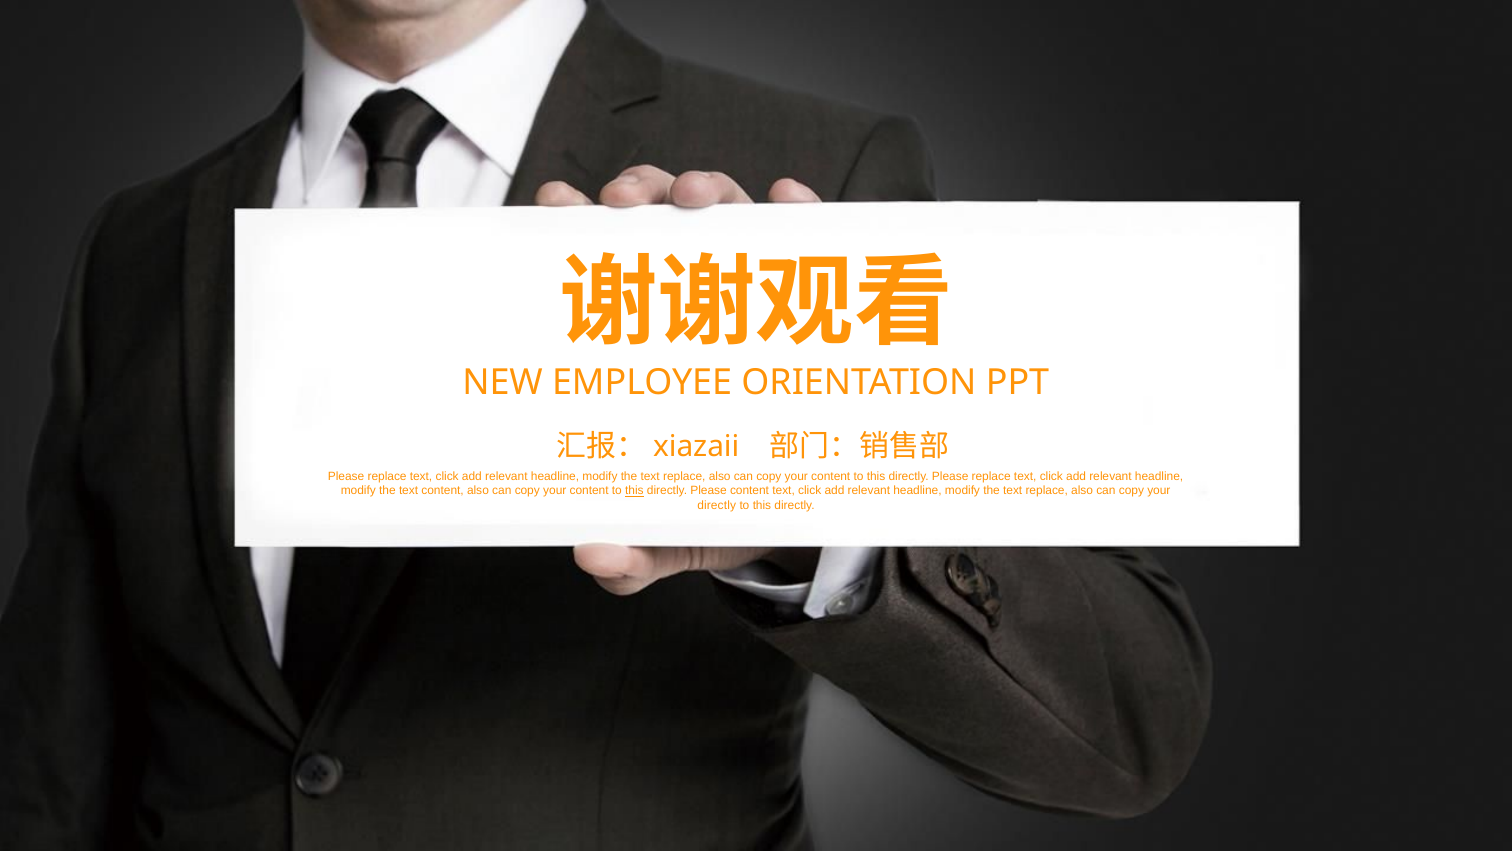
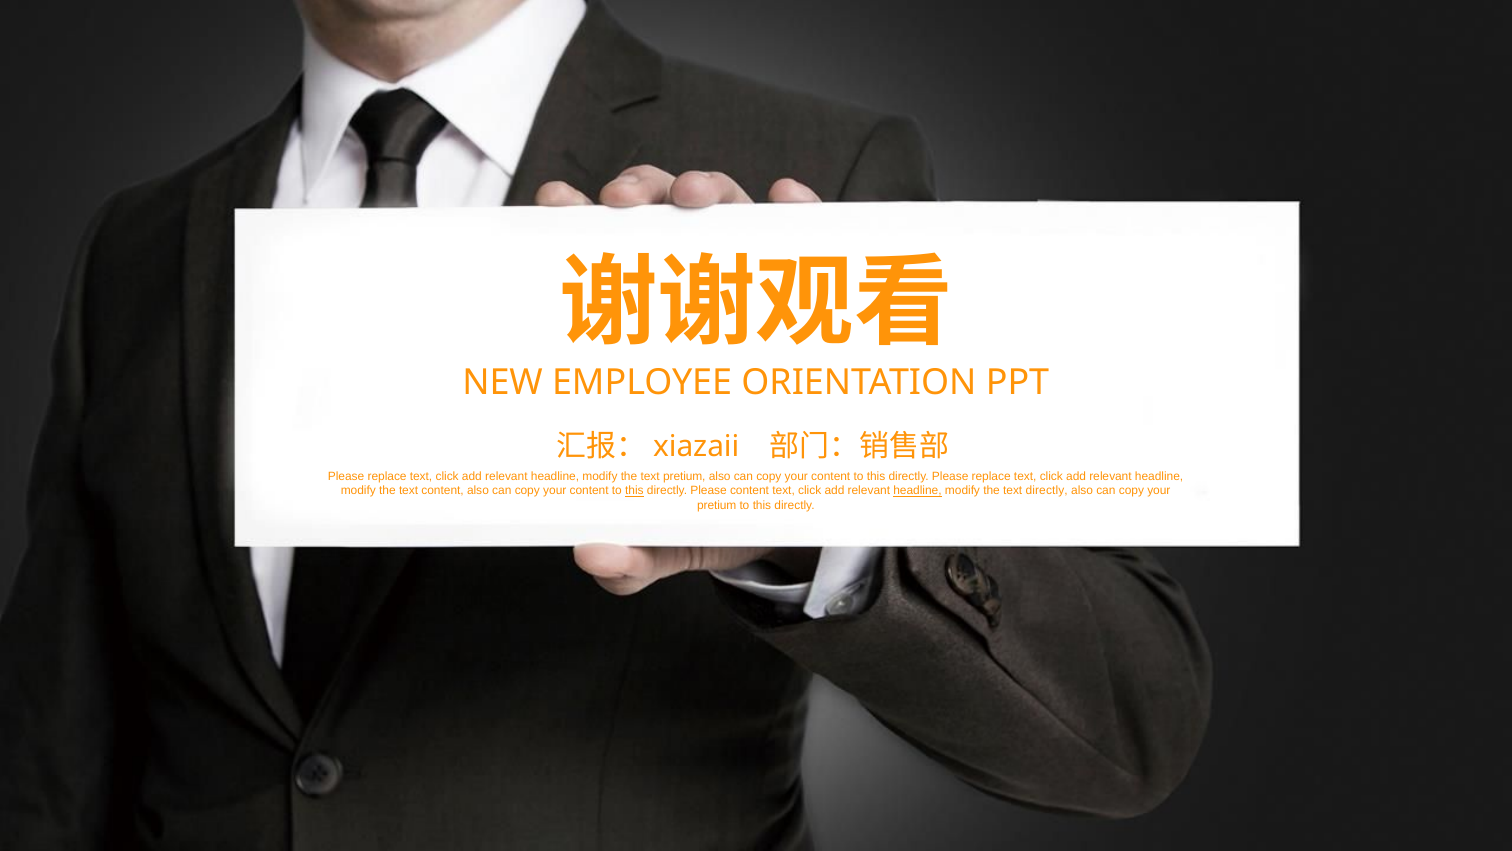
replace at (684, 476): replace -> pretium
headline at (918, 491) underline: none -> present
replace at (1047, 491): replace -> directly
directly at (717, 505): directly -> pretium
